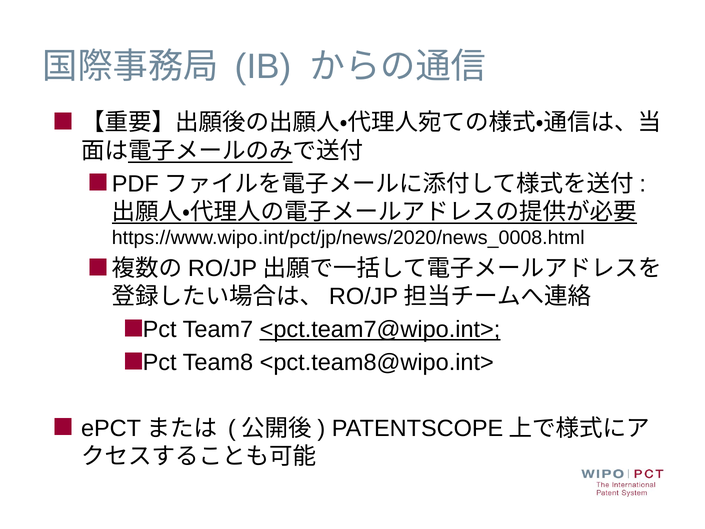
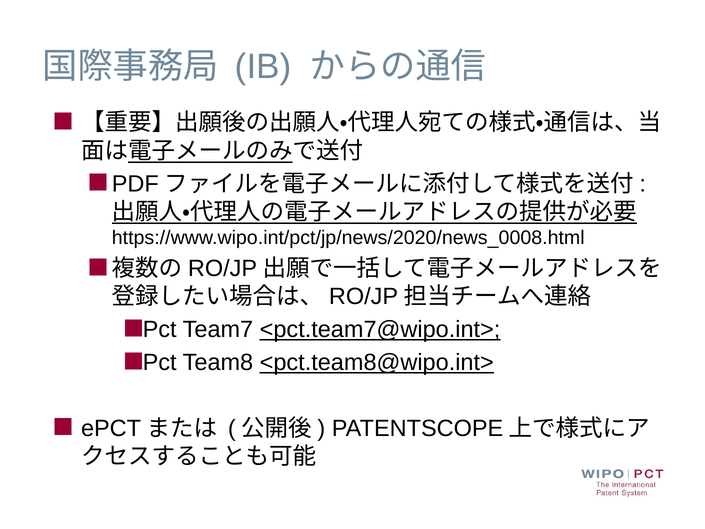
<pct.team8@wipo.int> underline: none -> present
